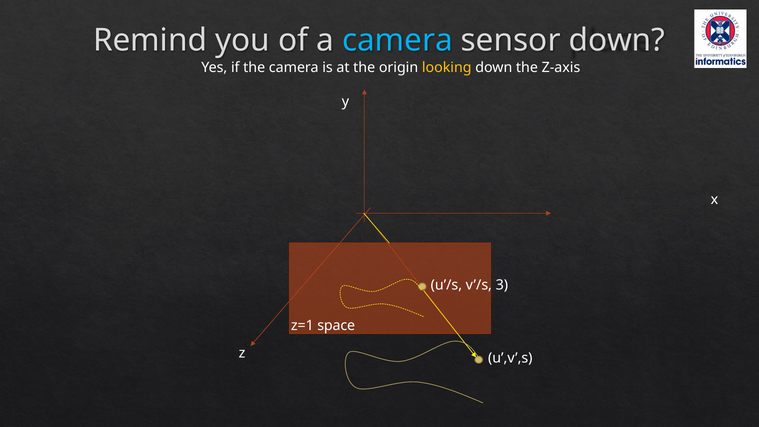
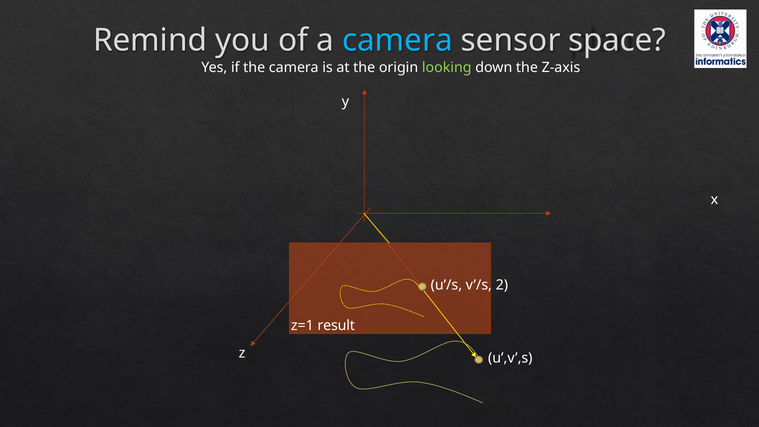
sensor down: down -> space
looking colour: yellow -> light green
3: 3 -> 2
space: space -> result
